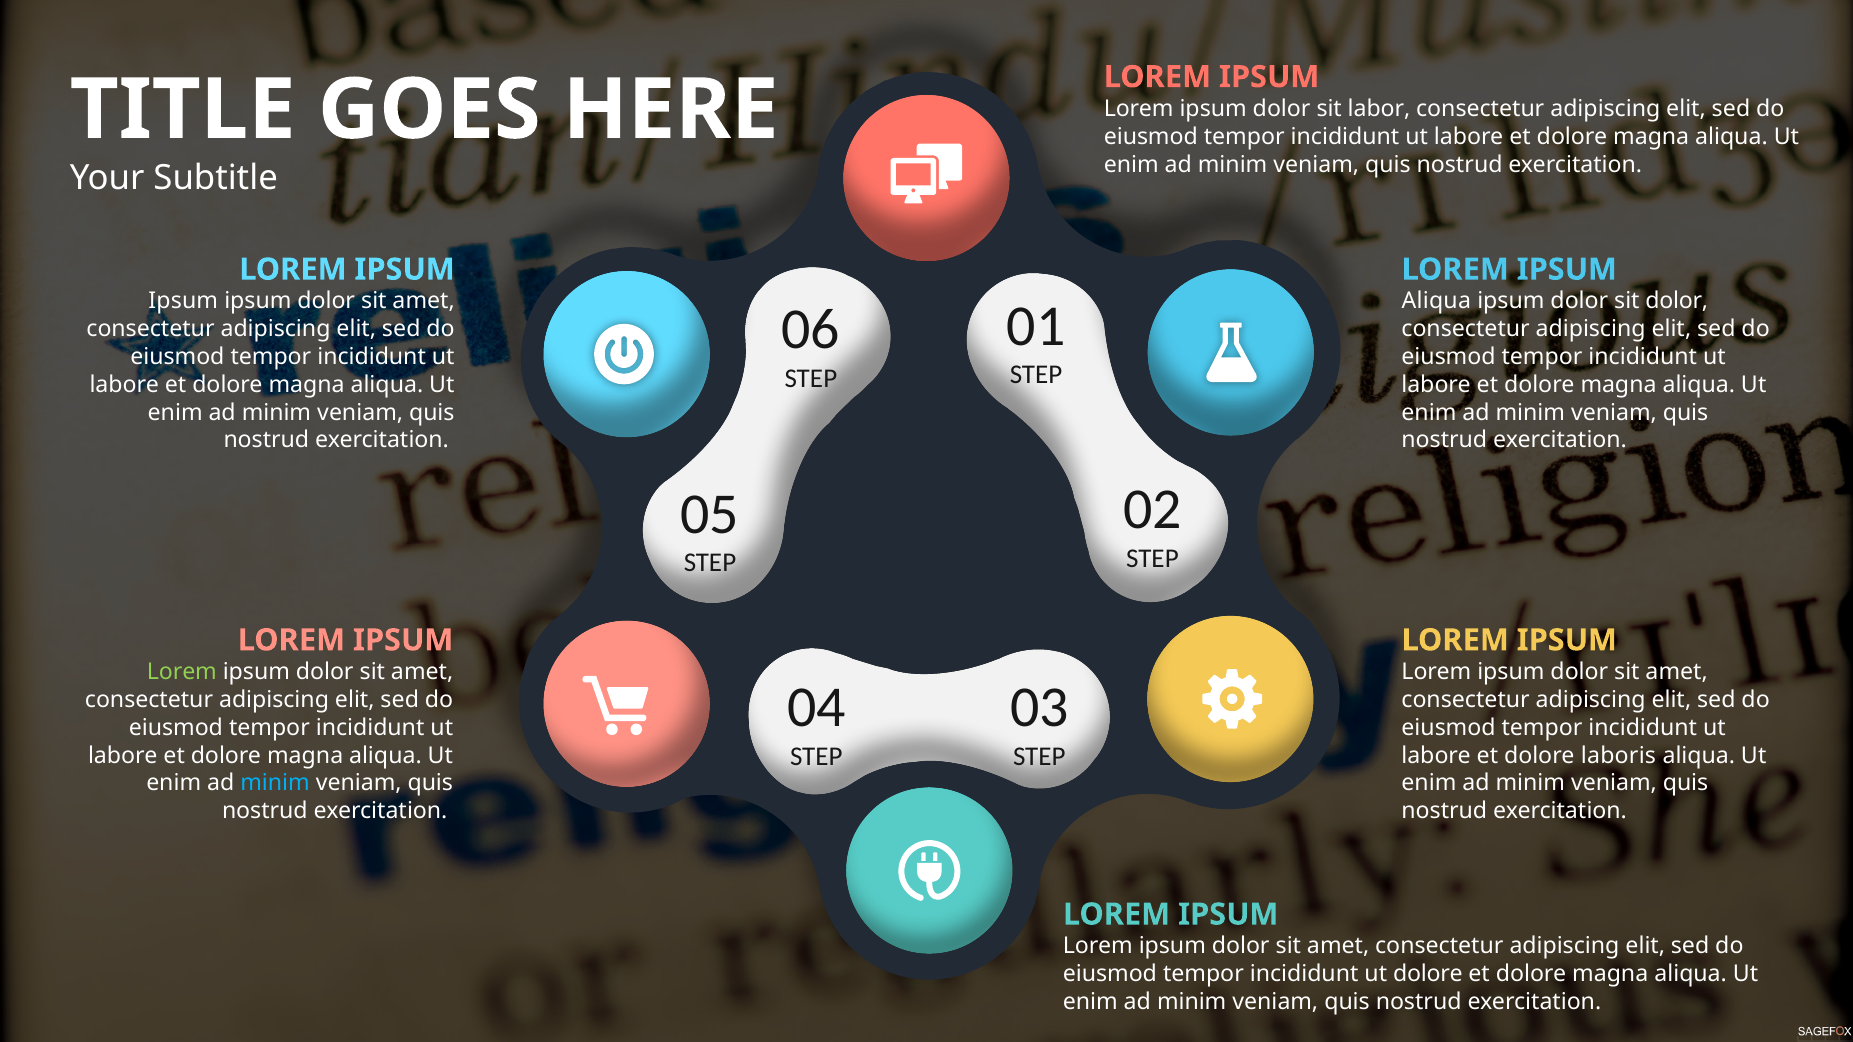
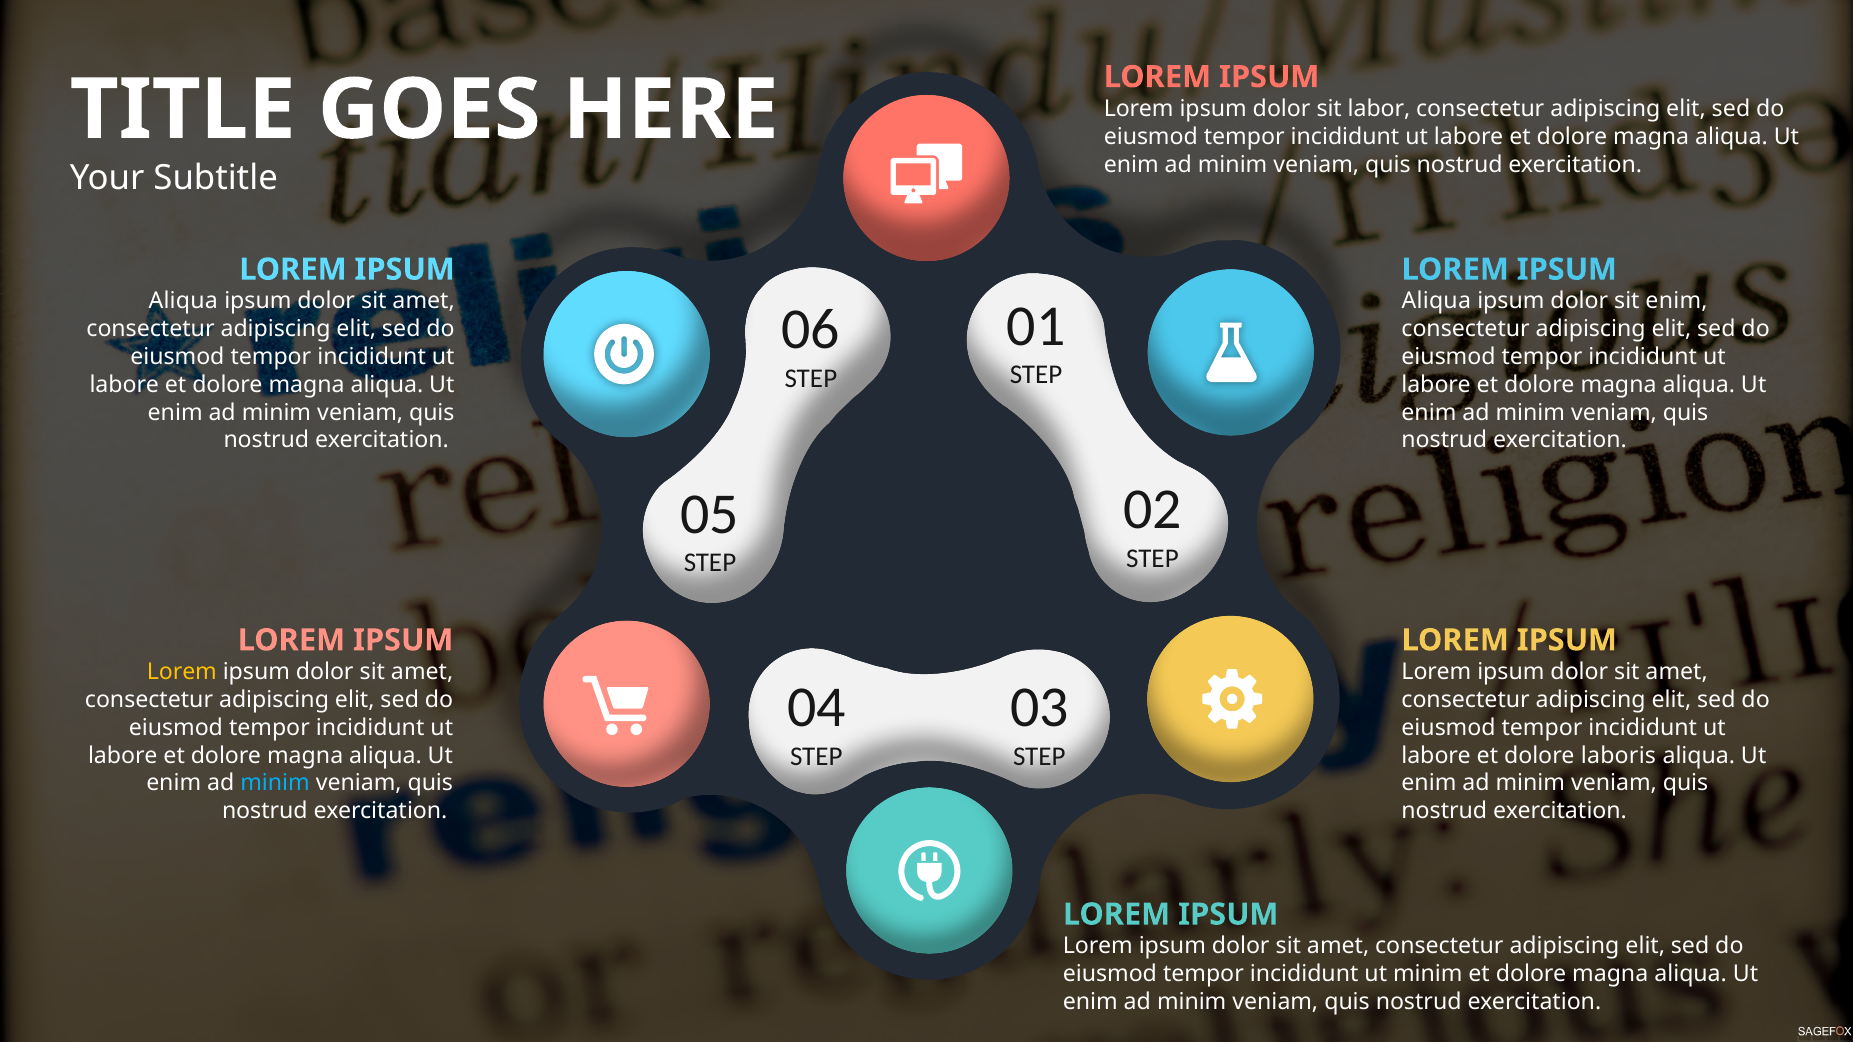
Ipsum at (183, 301): Ipsum -> Aliqua
sit dolor: dolor -> enim
Lorem at (182, 672) colour: light green -> yellow
ut dolore: dolore -> minim
